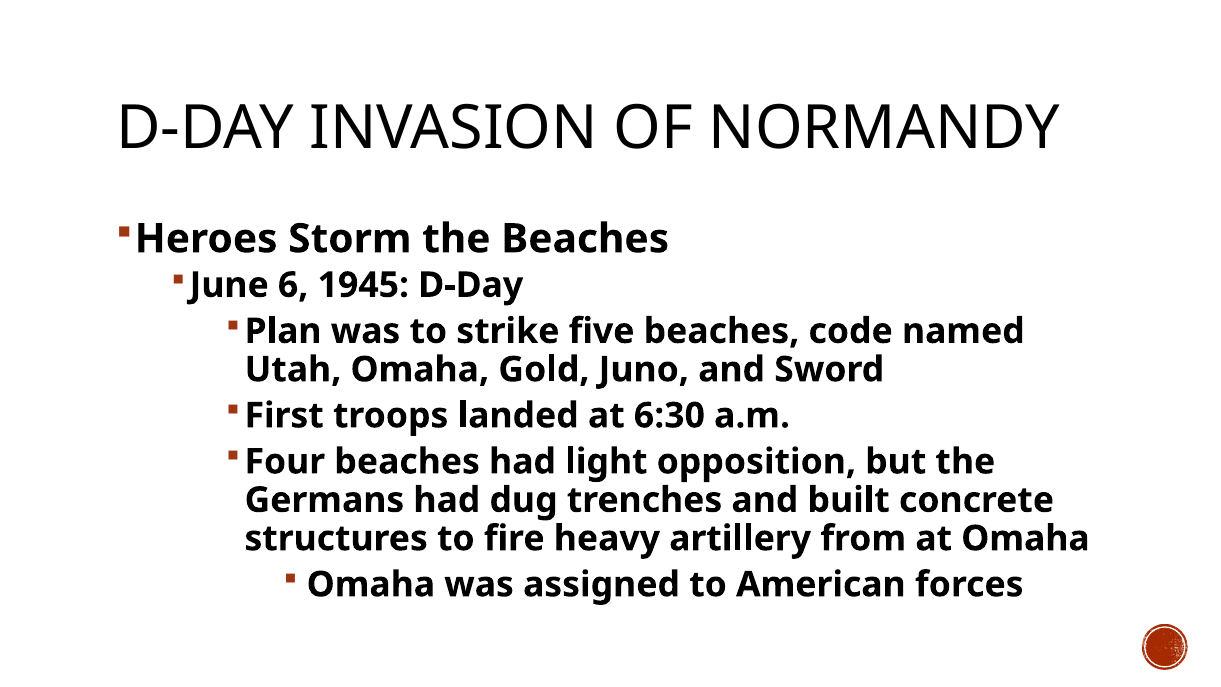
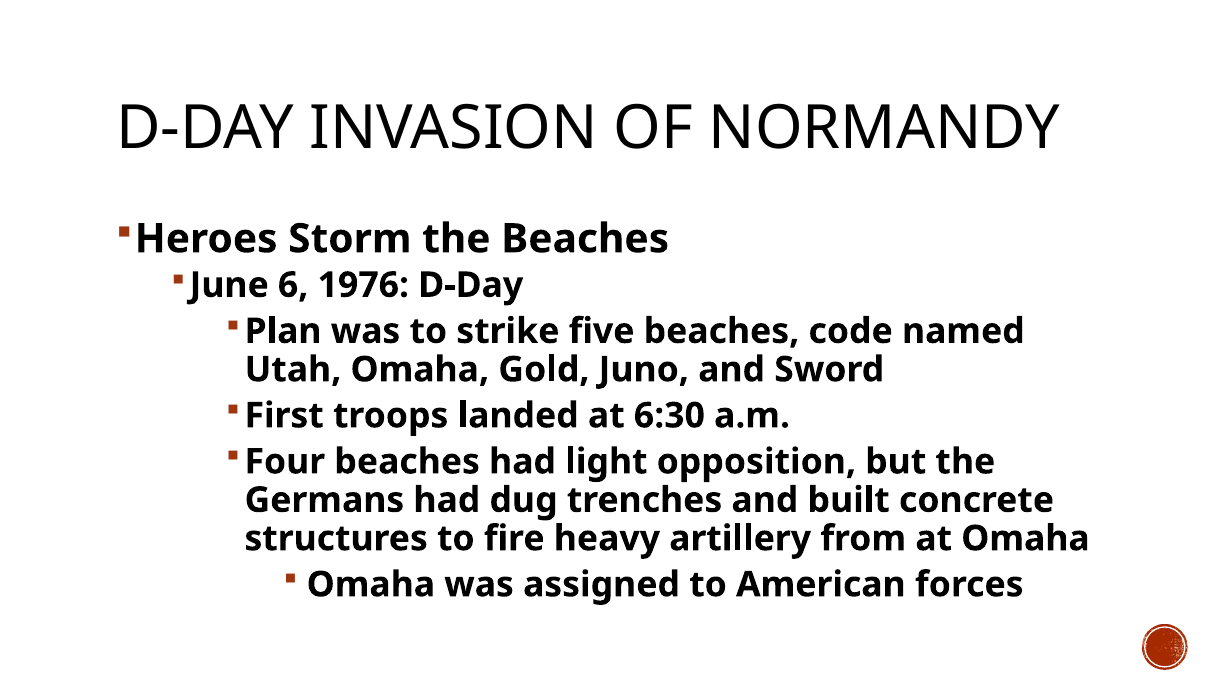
1945: 1945 -> 1976
